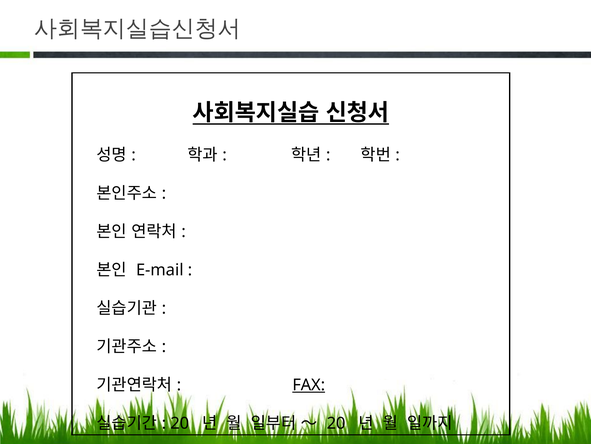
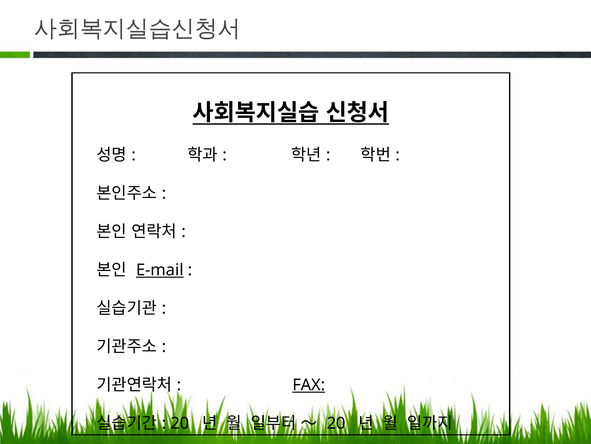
E-mail underline: none -> present
